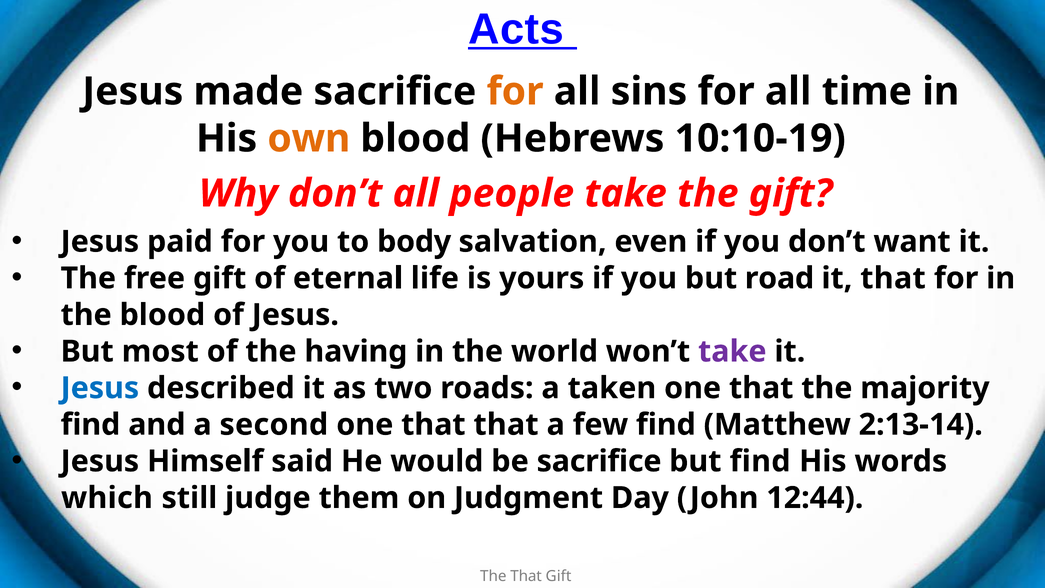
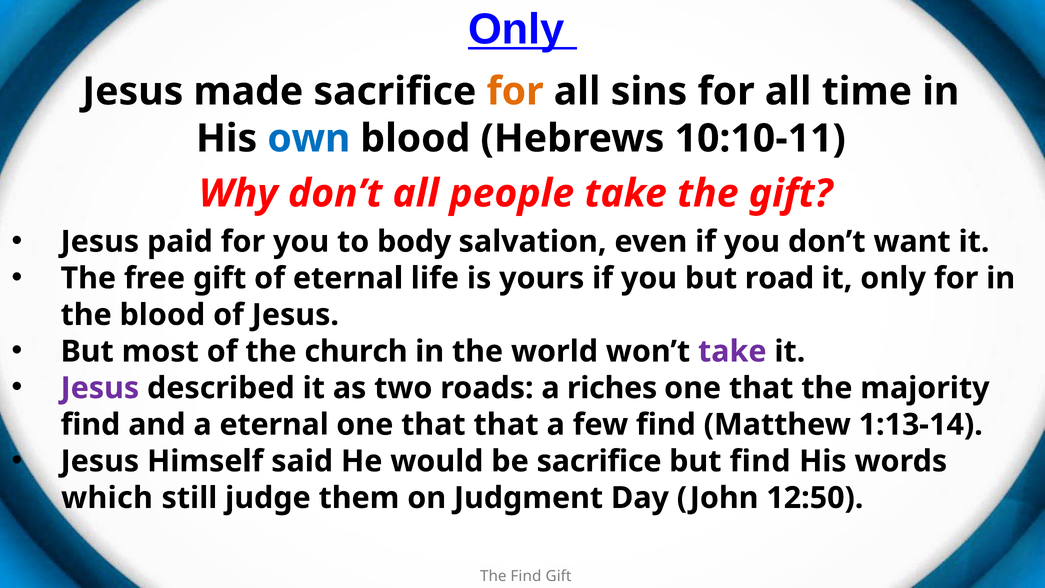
Acts at (516, 29): Acts -> Only
own colour: orange -> blue
10:10-19: 10:10-19 -> 10:10-11
it that: that -> only
having: having -> church
Jesus at (100, 388) colour: blue -> purple
taken: taken -> riches
a second: second -> eternal
2:13-14: 2:13-14 -> 1:13-14
12:44: 12:44 -> 12:50
The That: That -> Find
